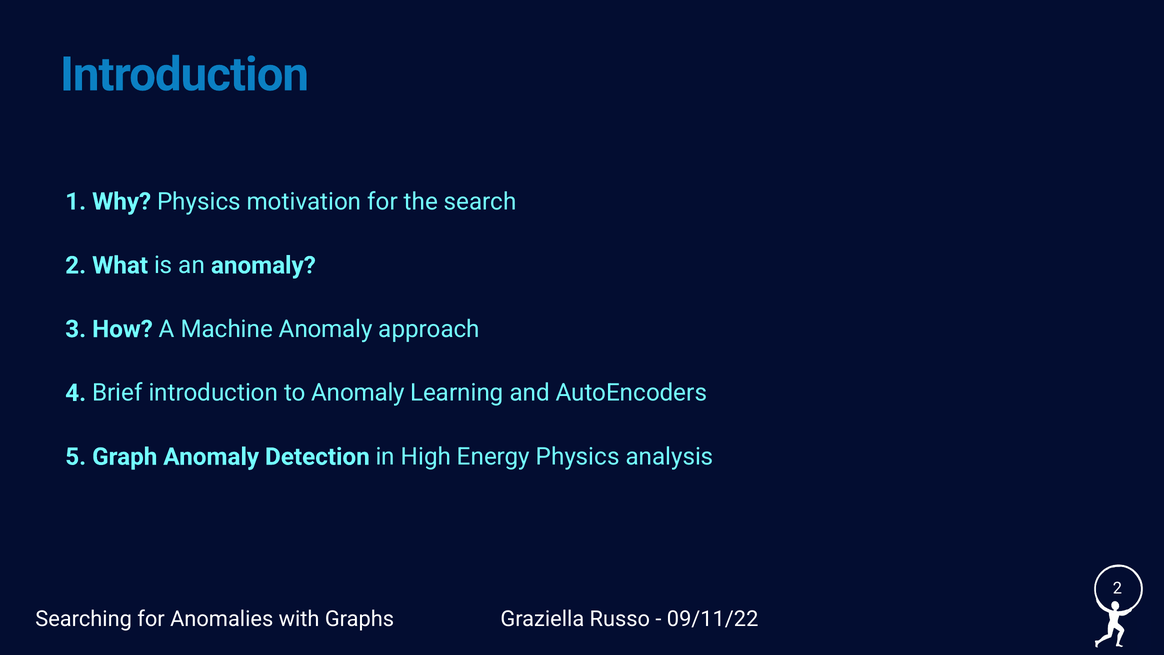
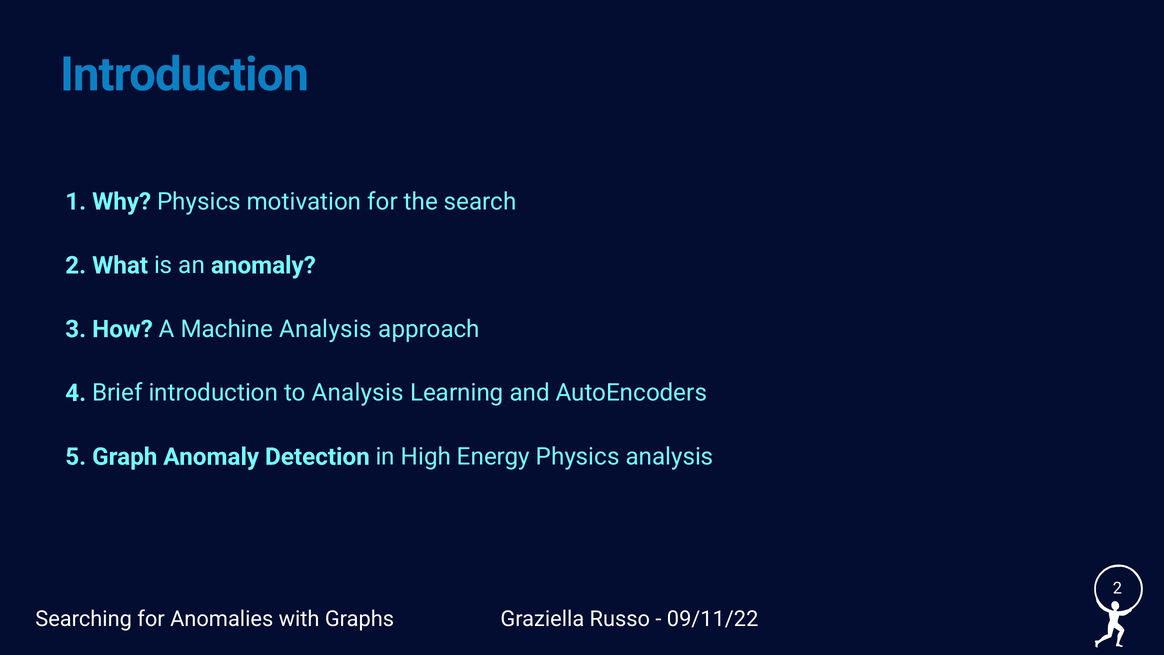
Machine Anomaly: Anomaly -> Analysis
to Anomaly: Anomaly -> Analysis
